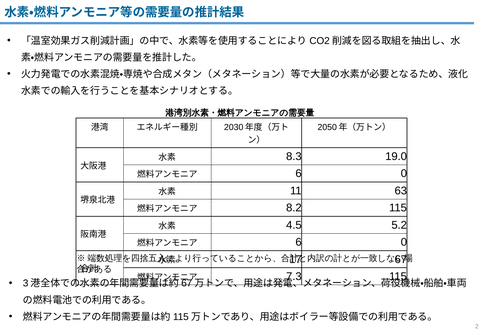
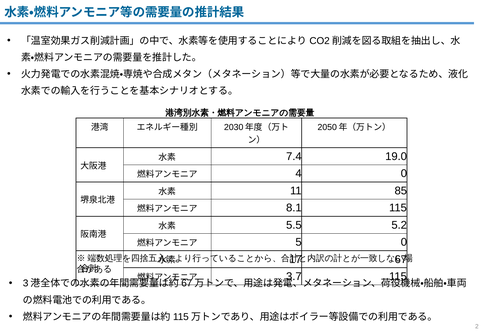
8.3: 8.3 -> 7.4
6 at (299, 173): 6 -> 4
63: 63 -> 85
8.2: 8.2 -> 8.1
4.5: 4.5 -> 5.5
6 at (299, 242): 6 -> 5
7.3: 7.3 -> 3.7
